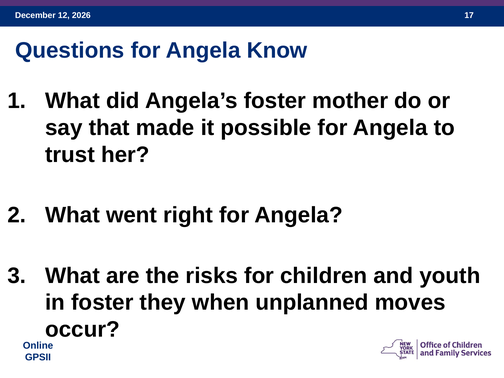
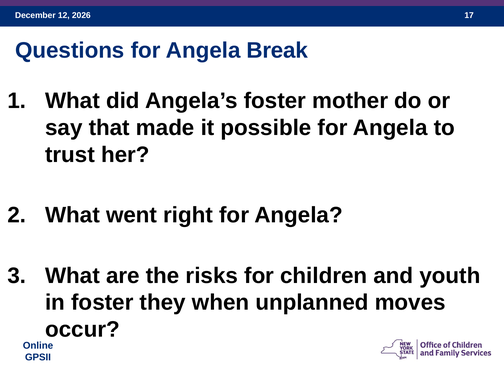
Know: Know -> Break
